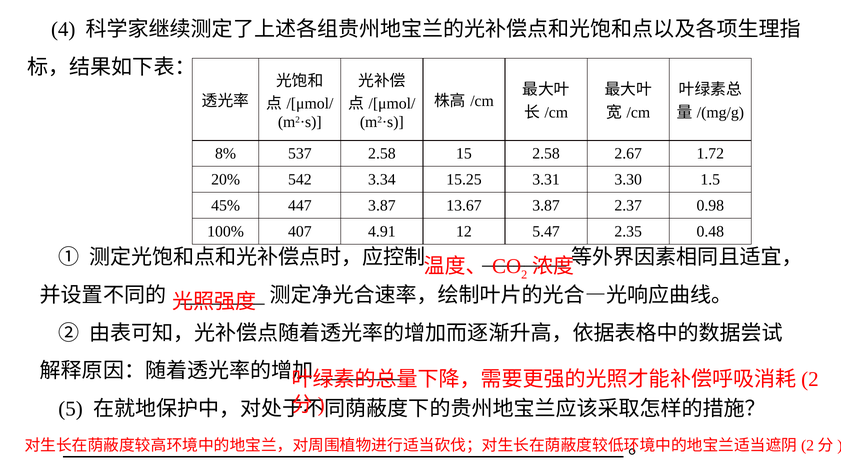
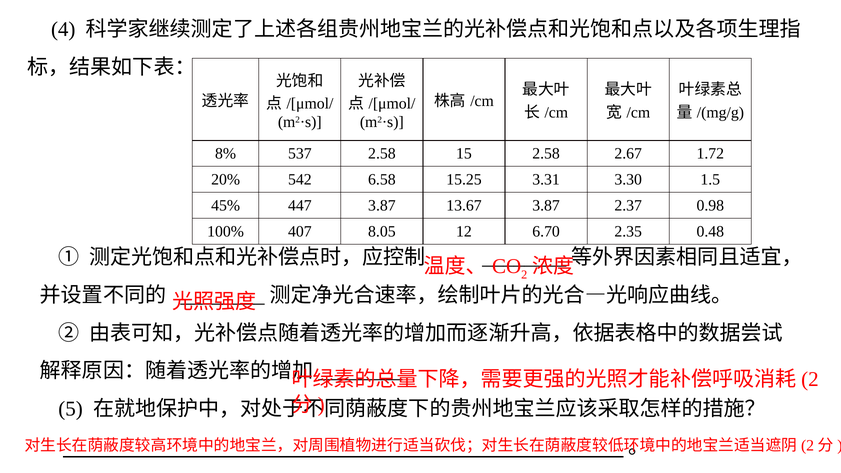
3.34: 3.34 -> 6.58
4.91: 4.91 -> 8.05
5.47: 5.47 -> 6.70
